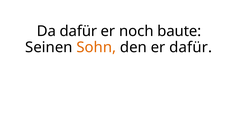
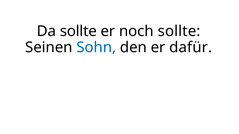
Da dafür: dafür -> sollte
noch baute: baute -> sollte
Sohn colour: orange -> blue
